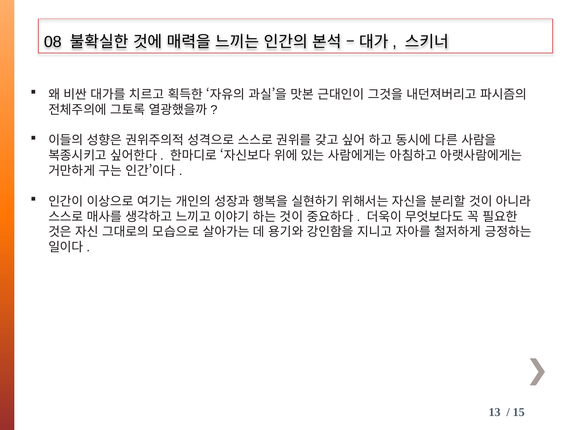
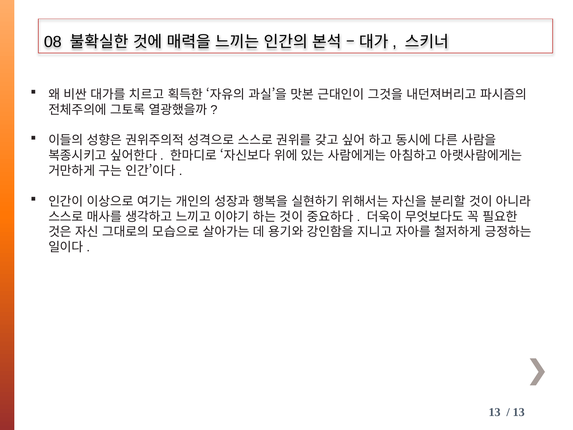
15 at (519, 412): 15 -> 13
